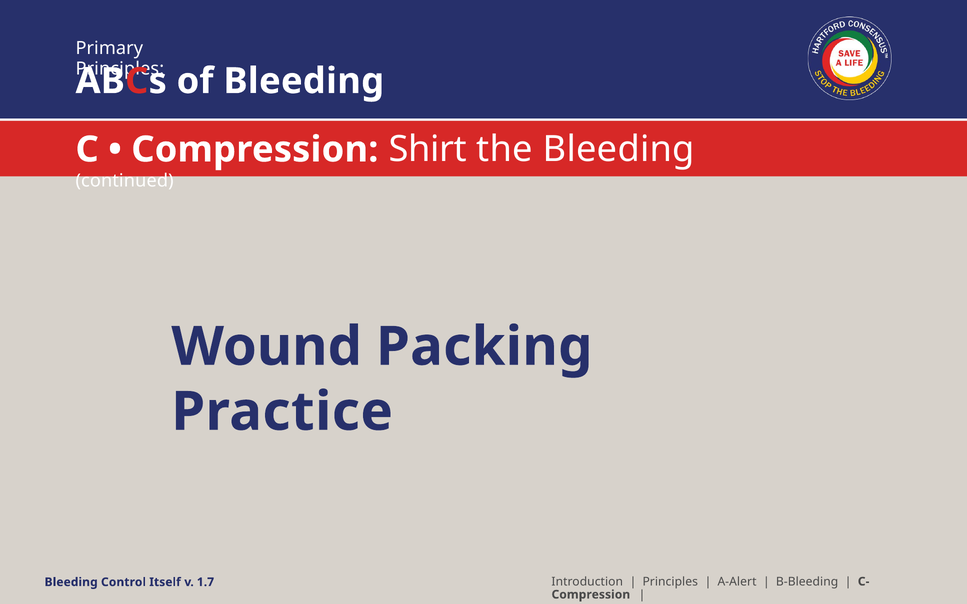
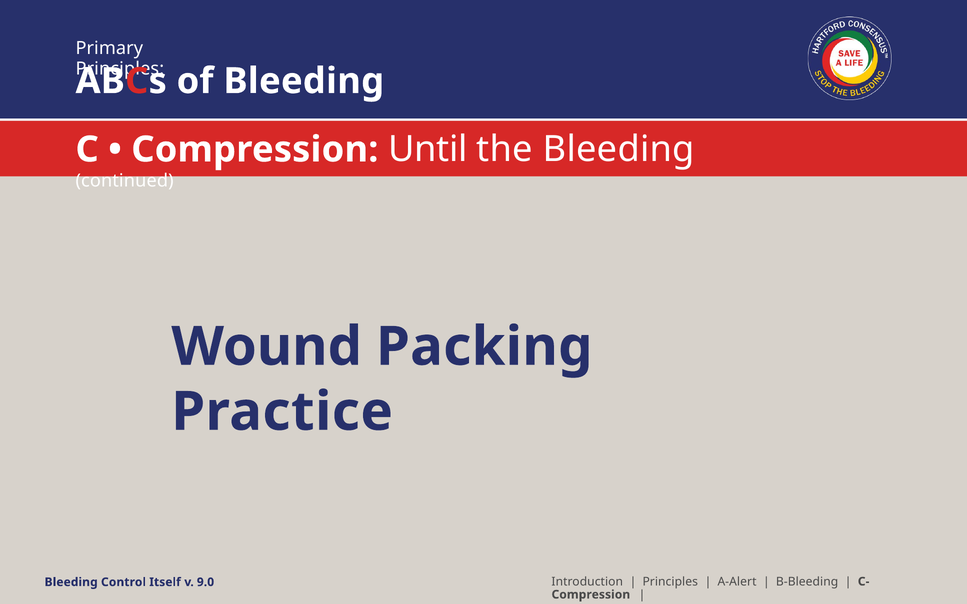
Shirt: Shirt -> Until
1.7: 1.7 -> 9.0
